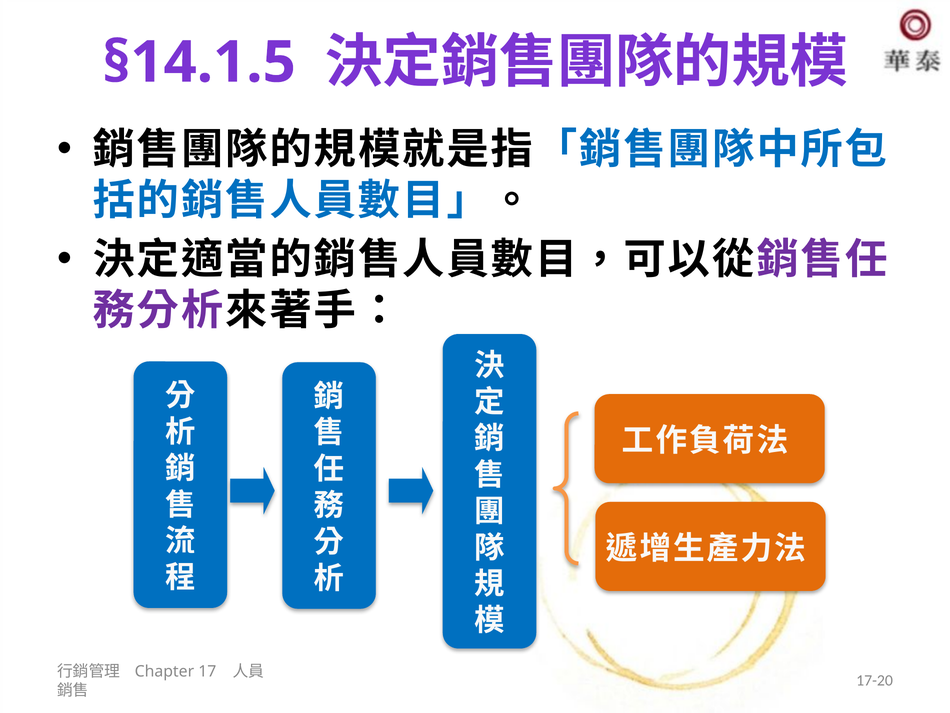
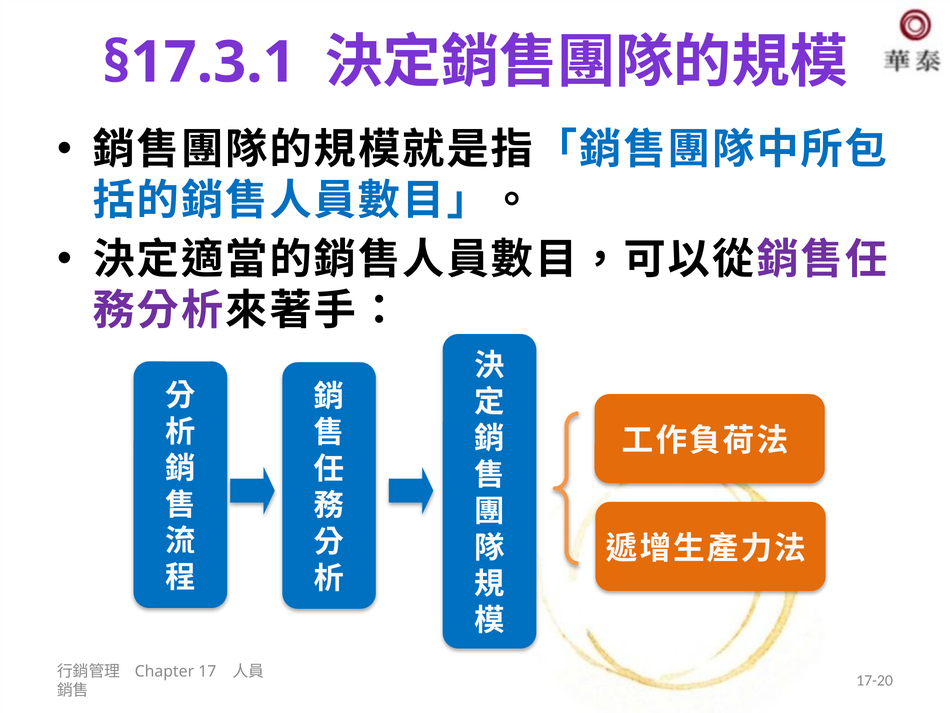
§14.1.5: §14.1.5 -> §17.3.1
